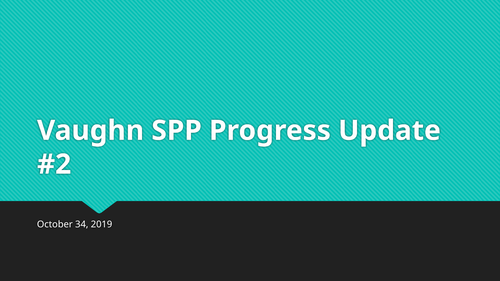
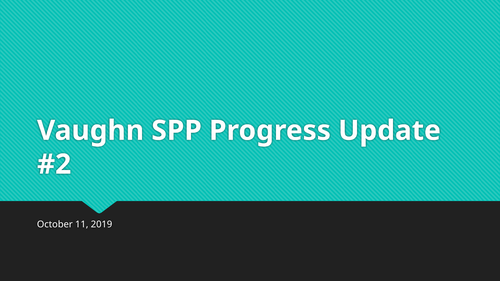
34: 34 -> 11
